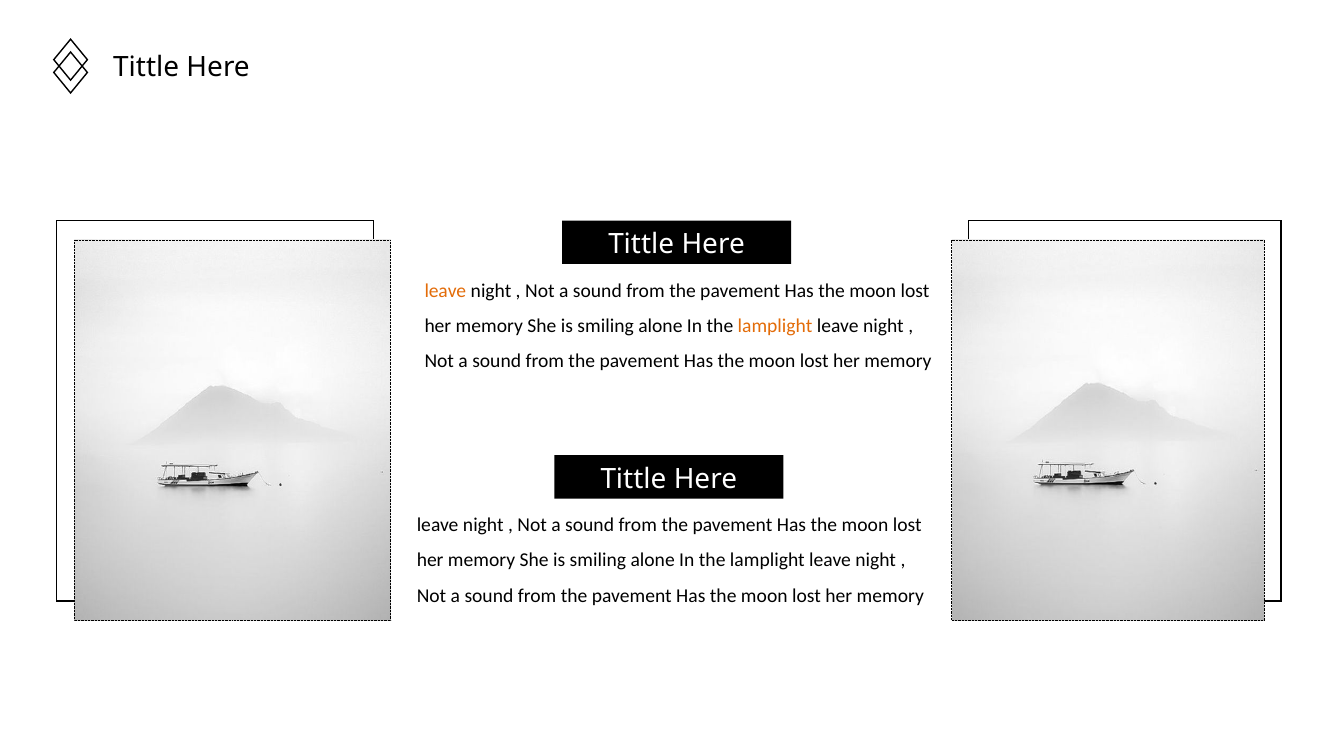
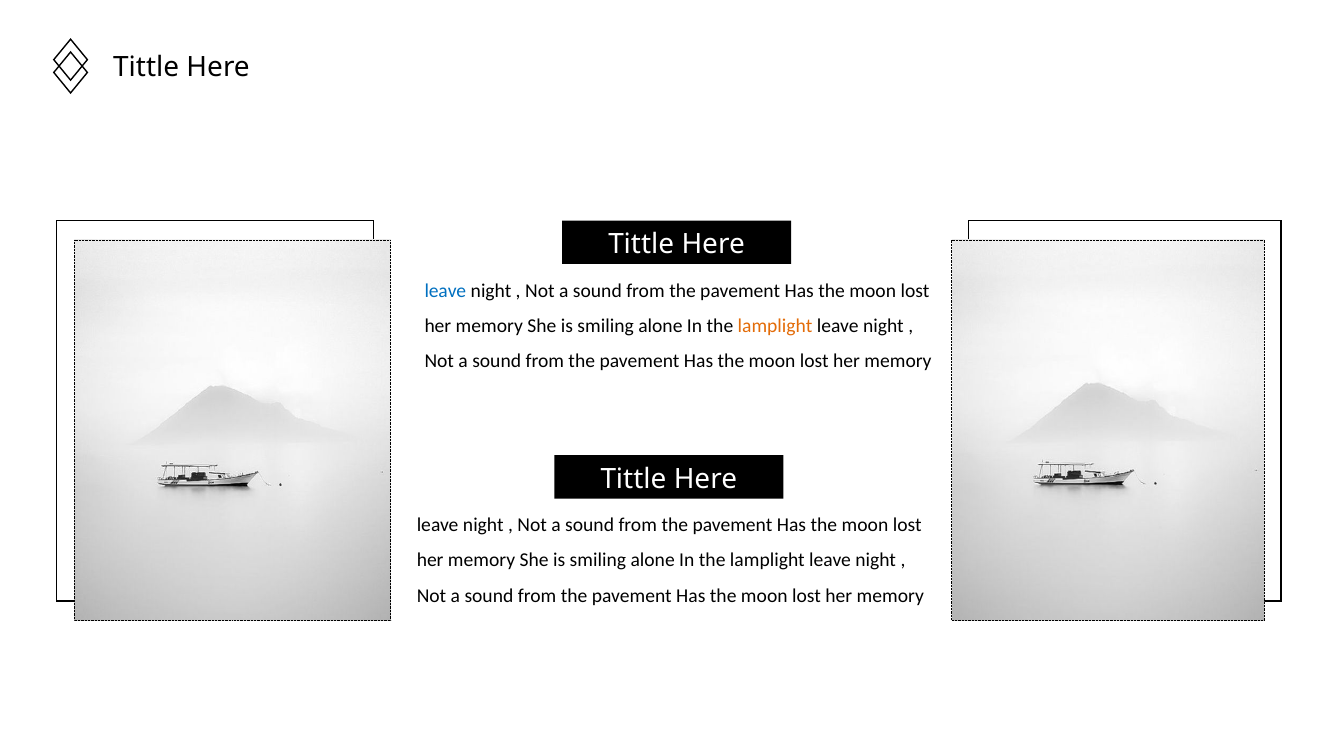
leave at (445, 291) colour: orange -> blue
